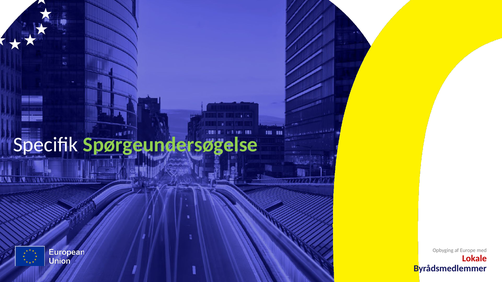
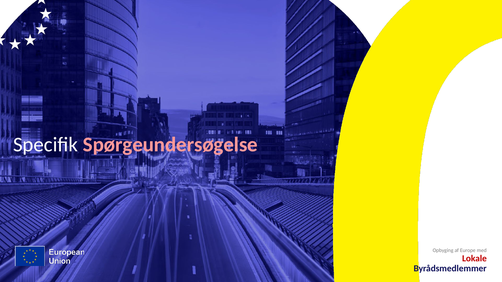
Spørgeundersøgelse colour: light green -> pink
